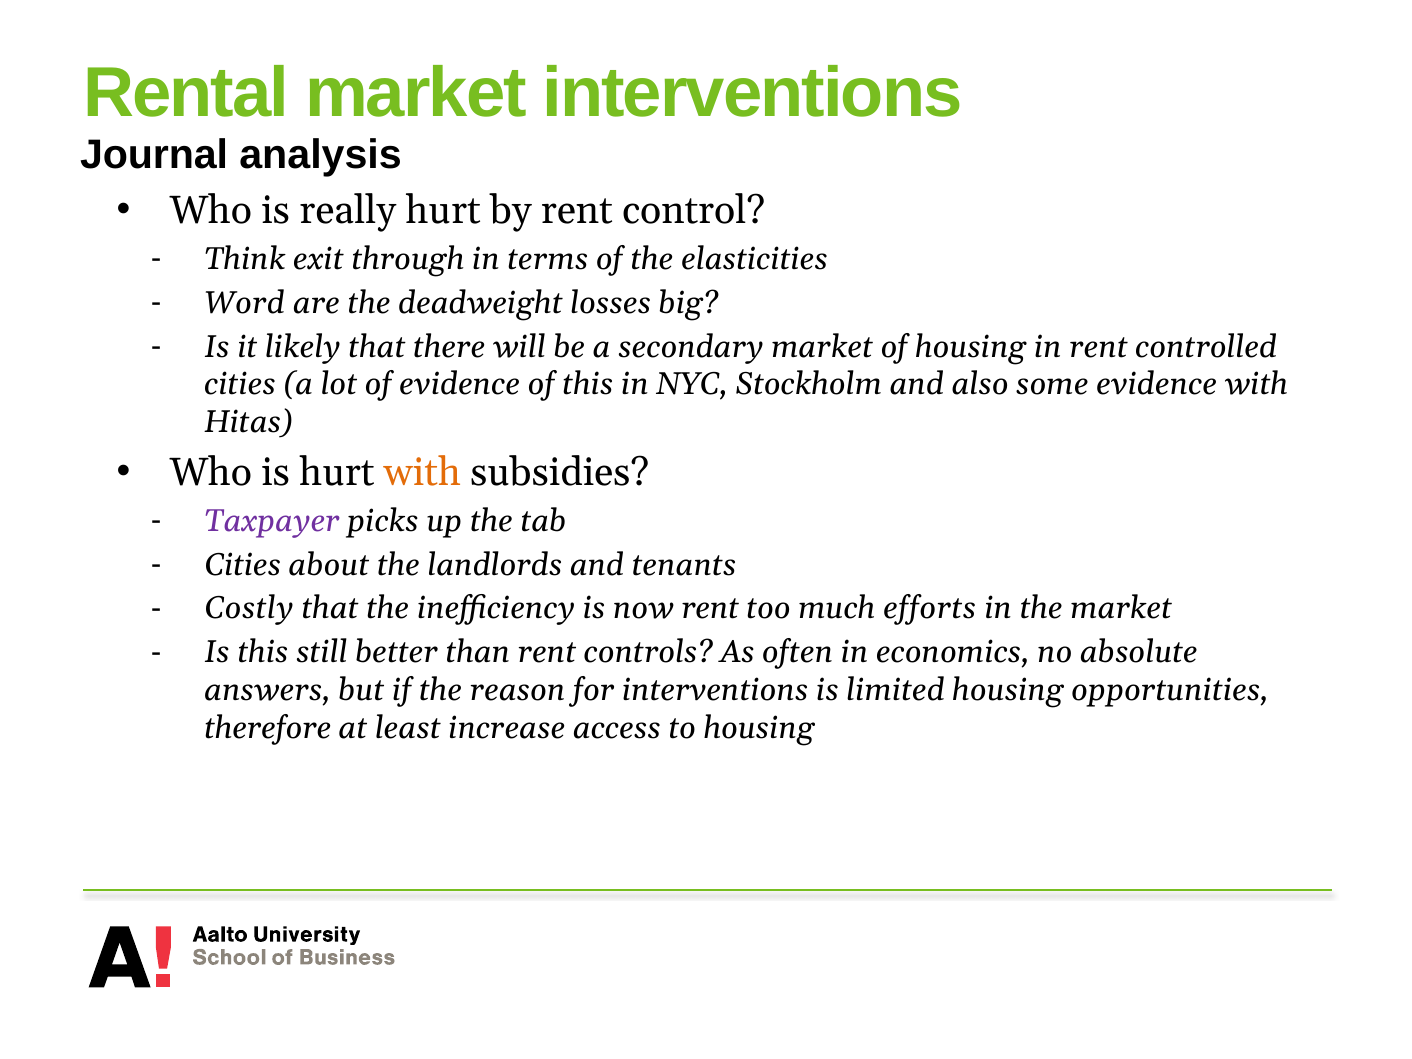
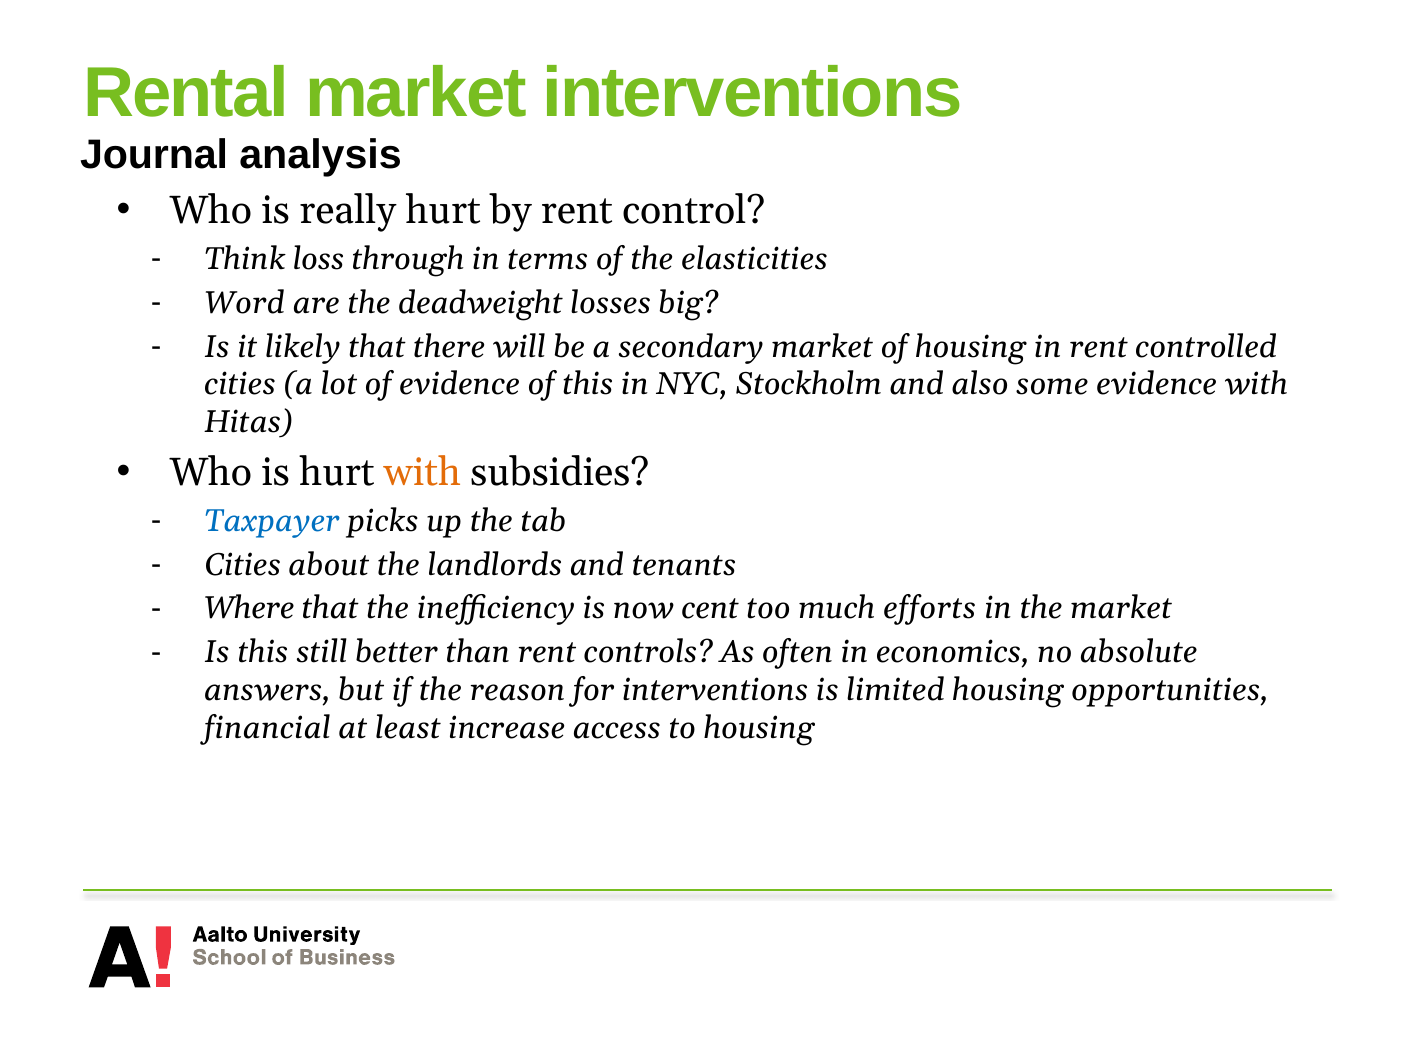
exit: exit -> loss
Taxpayer colour: purple -> blue
Costly: Costly -> Where
now rent: rent -> cent
therefore: therefore -> financial
